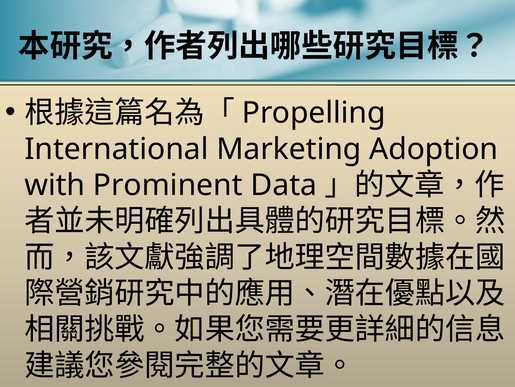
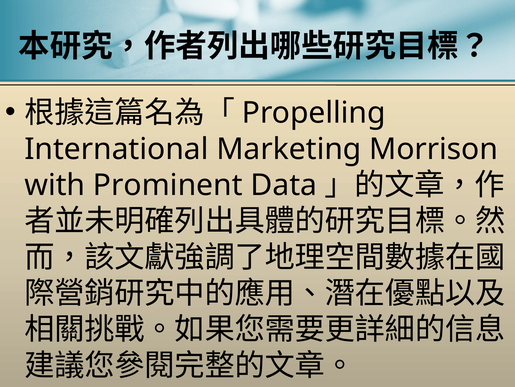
Adoption: Adoption -> Morrison
